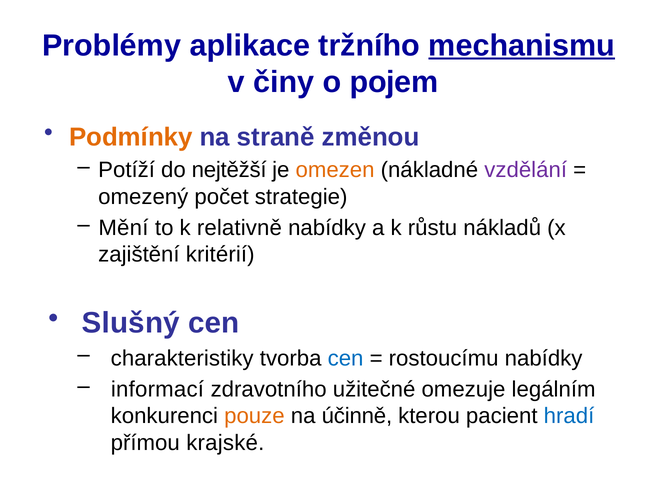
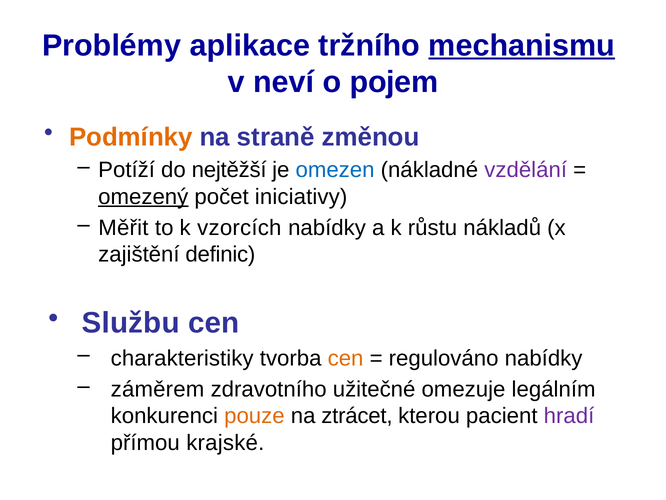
činy: činy -> neví
omezen colour: orange -> blue
omezený underline: none -> present
strategie: strategie -> iniciativy
Mění: Mění -> Měřit
relativně: relativně -> vzorcích
kritérií: kritérií -> definic
Slušný: Slušný -> Službu
cen at (346, 358) colour: blue -> orange
rostoucímu: rostoucímu -> regulováno
informací: informací -> záměrem
účinně: účinně -> ztrácet
hradí colour: blue -> purple
